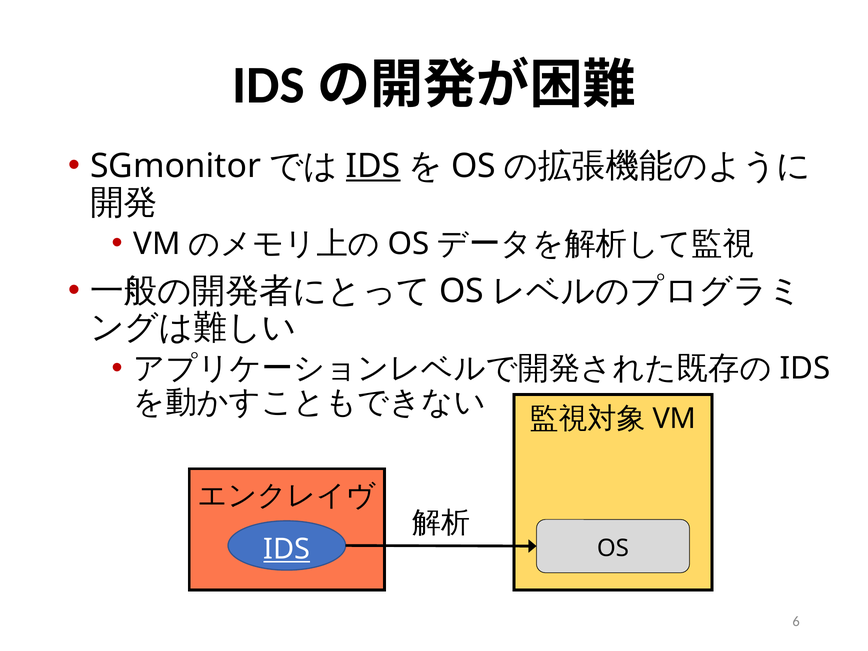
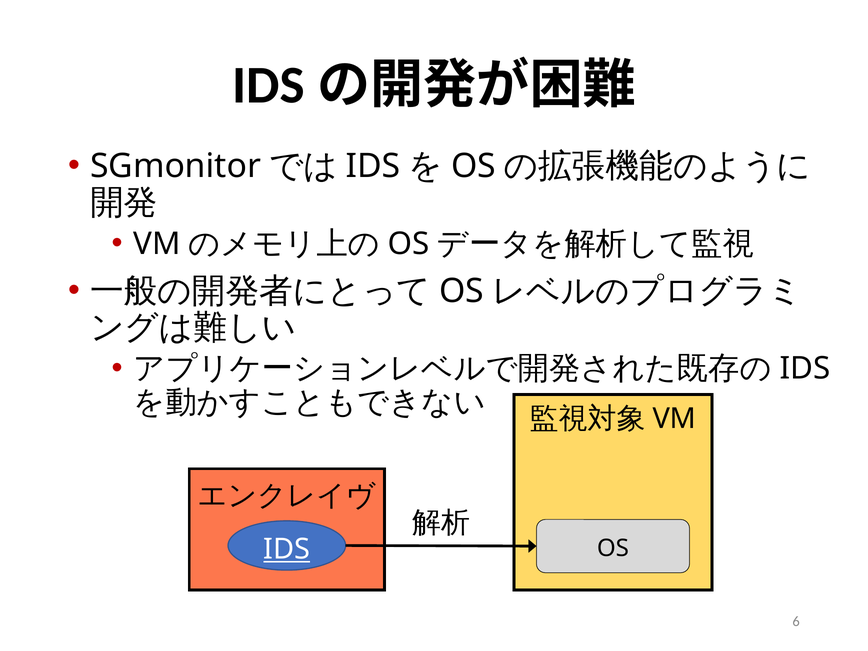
IDS at (373, 166) underline: present -> none
